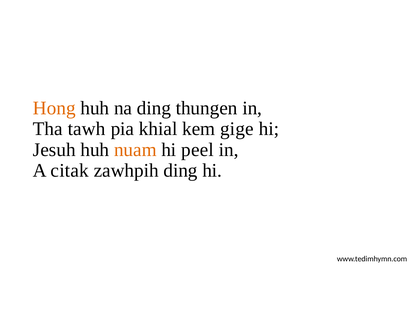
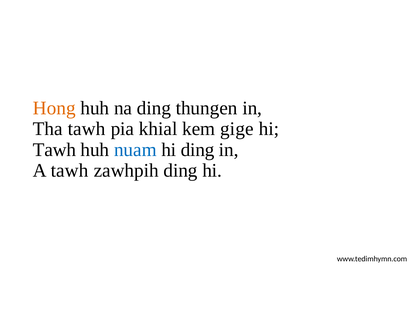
Jesuh at (54, 149): Jesuh -> Tawh
nuam colour: orange -> blue
hi peel: peel -> ding
A citak: citak -> tawh
